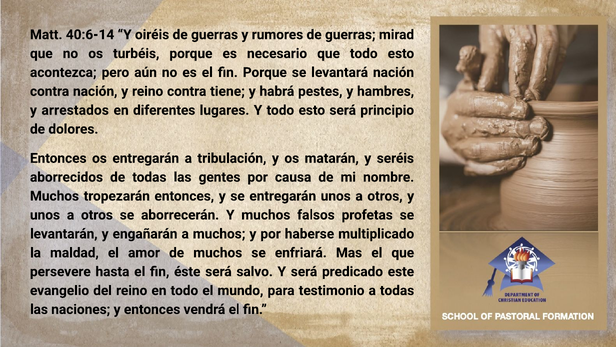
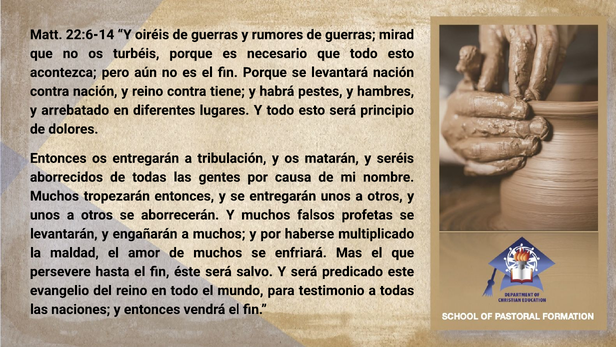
40:6-14: 40:6-14 -> 22:6-14
arrestados: arrestados -> arrebatado
